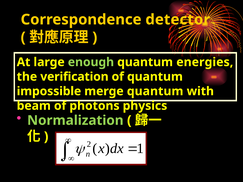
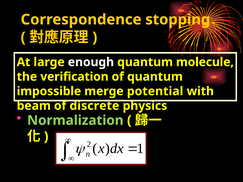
detector: detector -> stopping
enough colour: light green -> white
energies: energies -> molecule
merge quantum: quantum -> potential
photons: photons -> discrete
